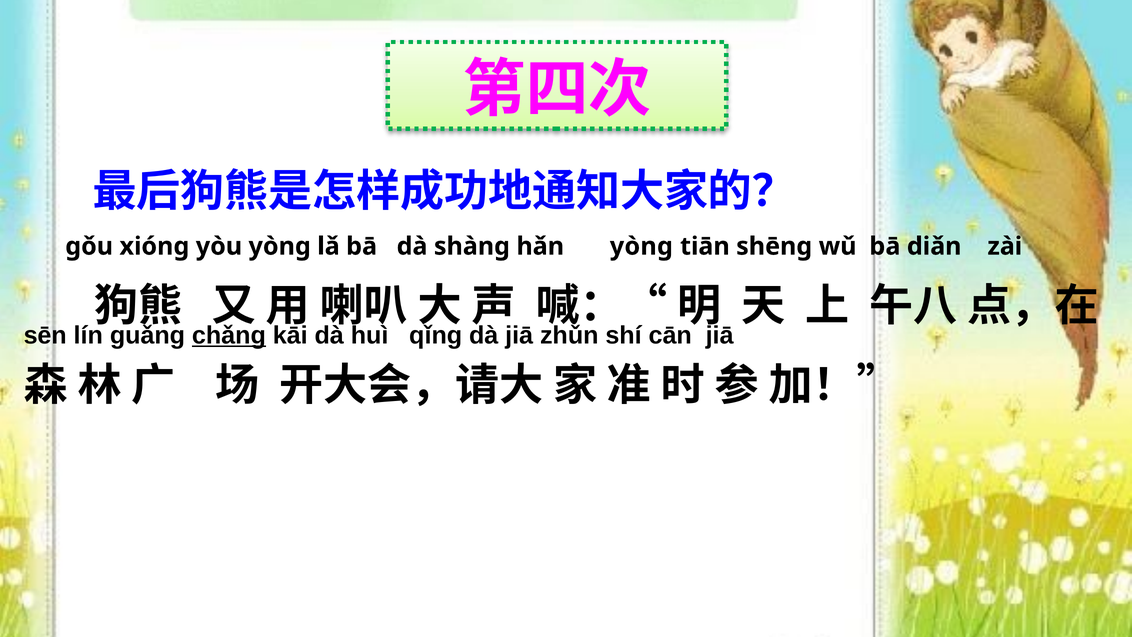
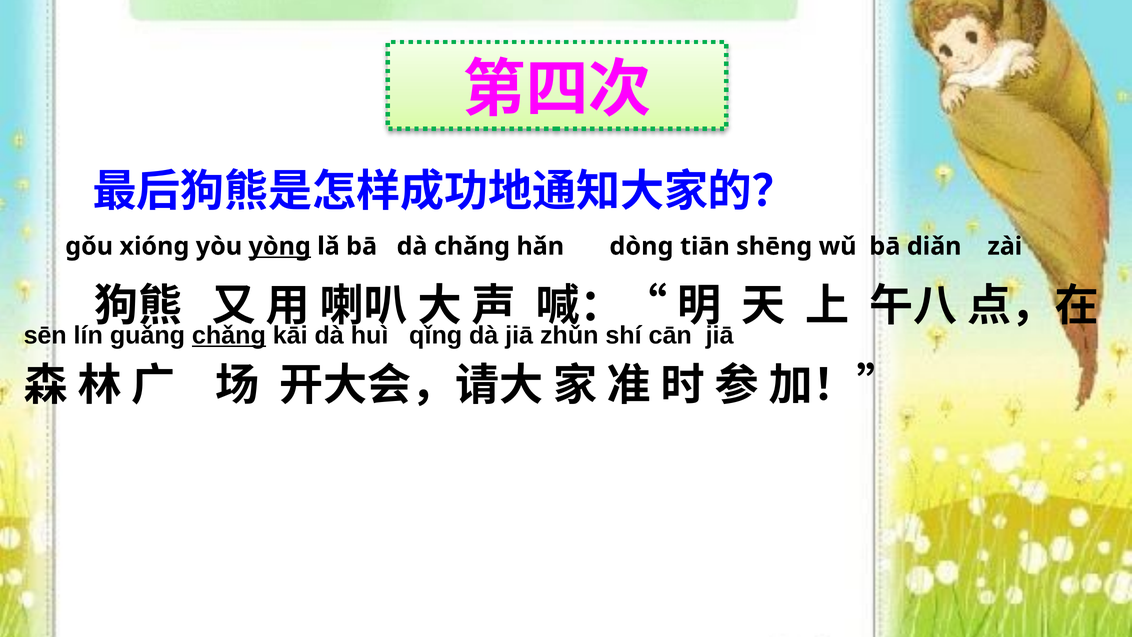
yònɡ at (280, 246) underline: none -> present
dà shànɡ: shànɡ -> chǎnɡ
hǎn yònɡ: yònɡ -> dònɡ
